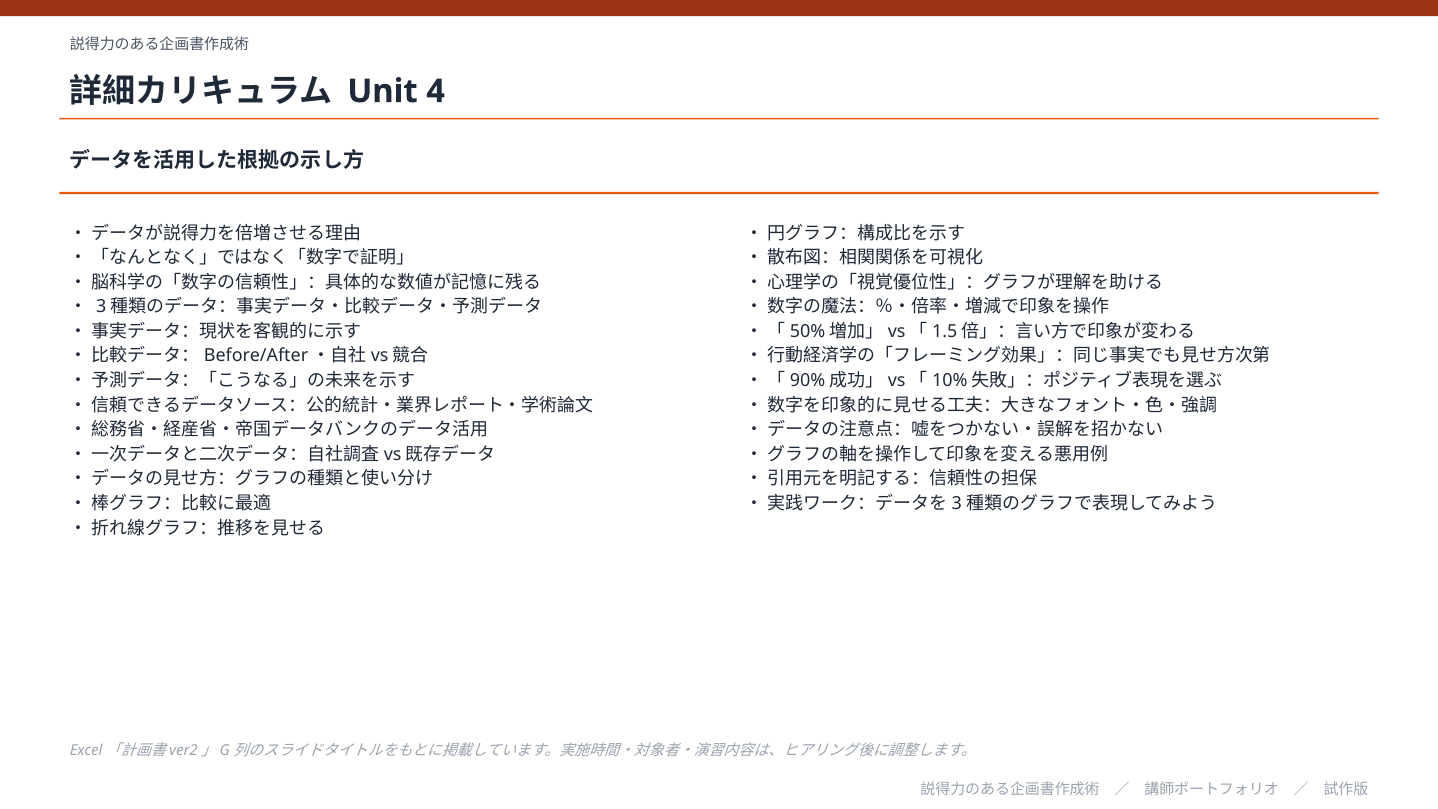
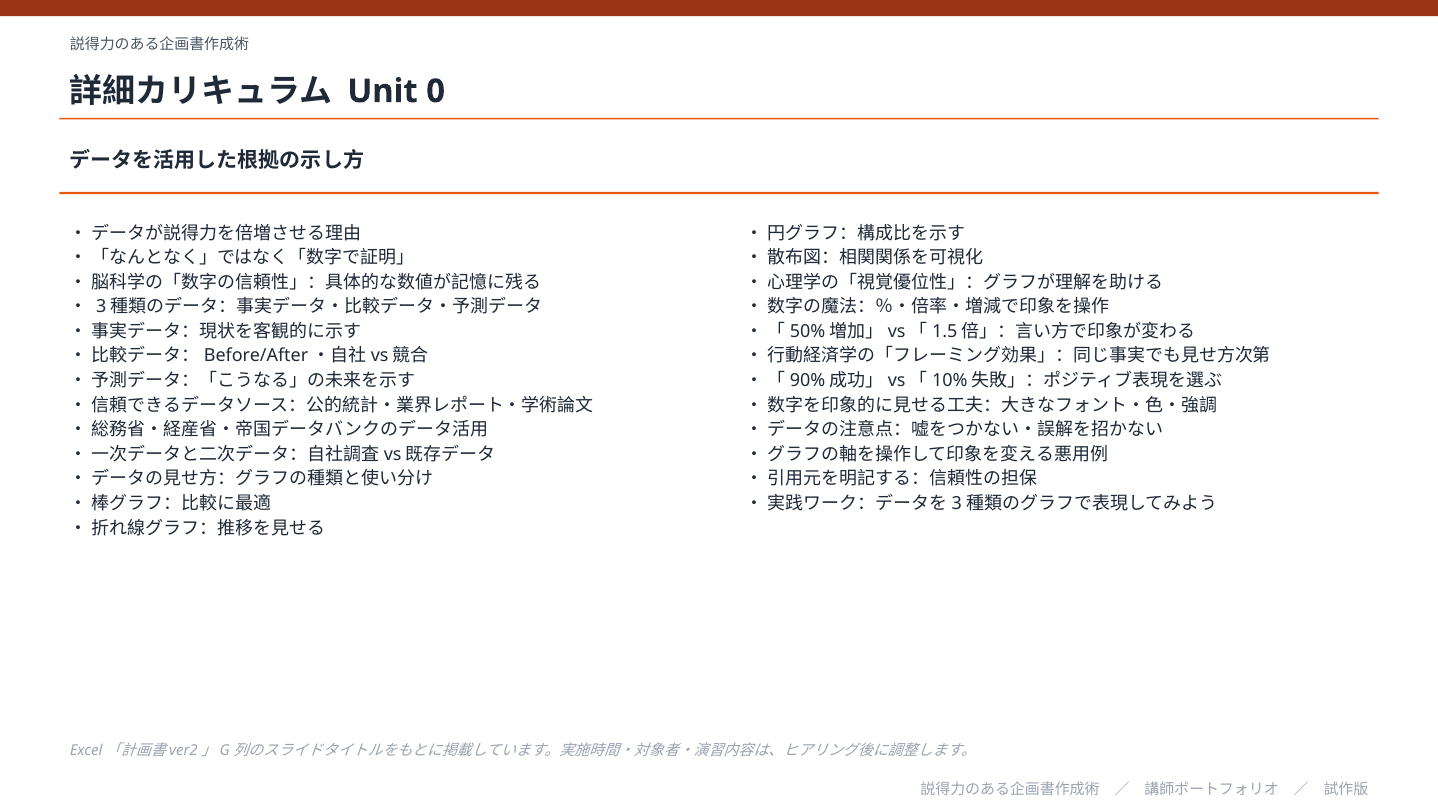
4: 4 -> 0
